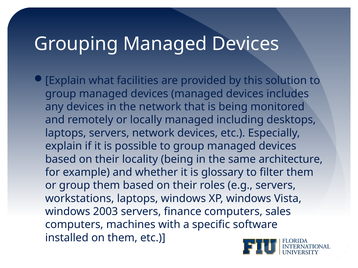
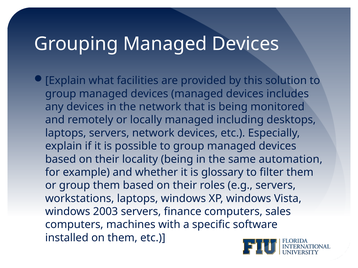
architecture: architecture -> automation
